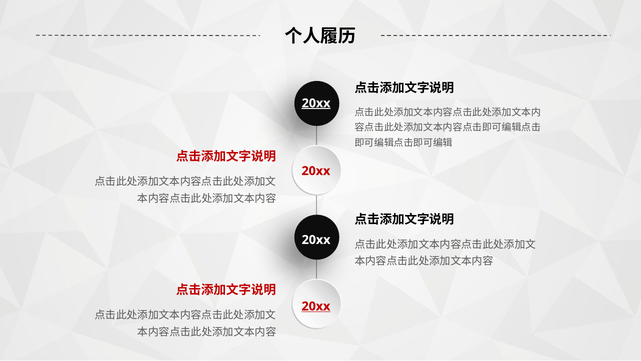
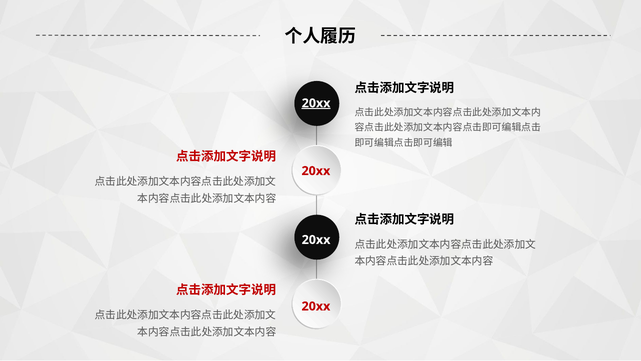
20xx at (316, 306) underline: present -> none
